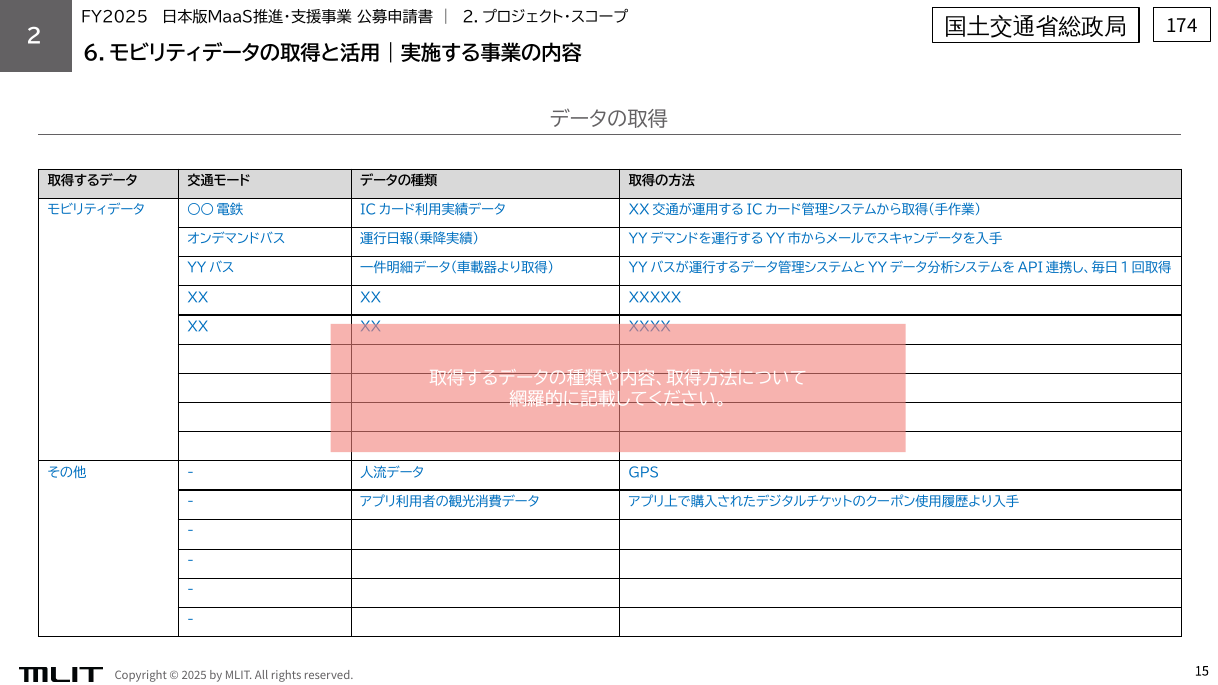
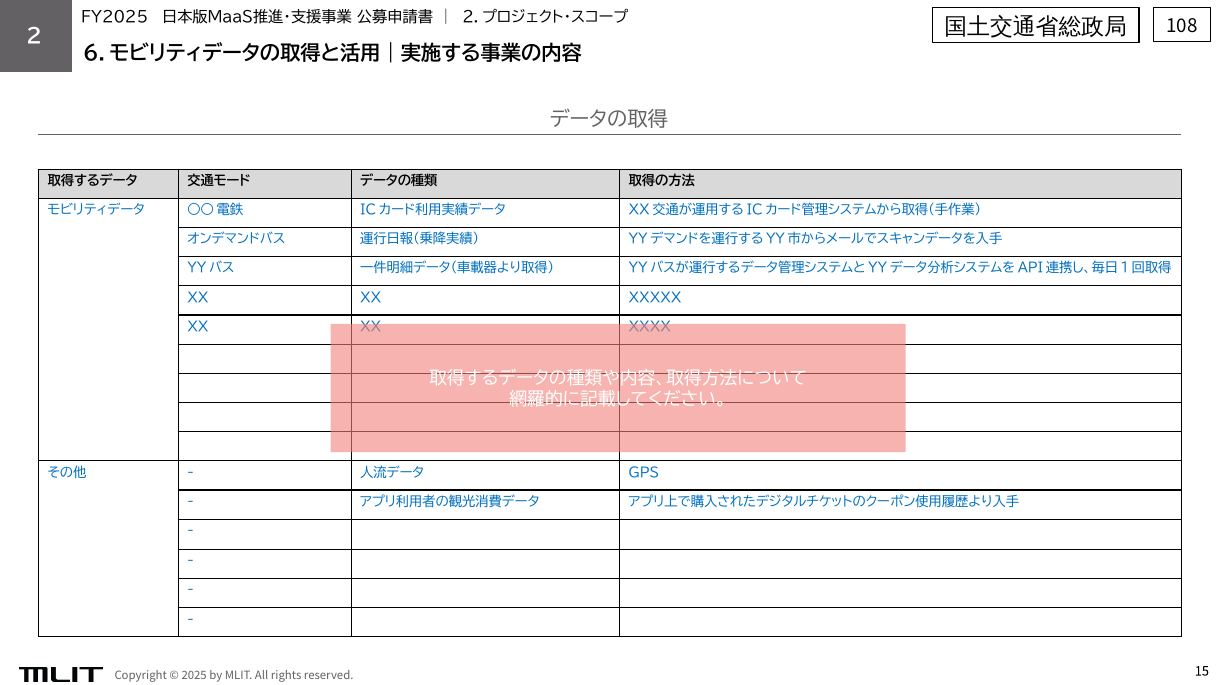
174: 174 -> 108
